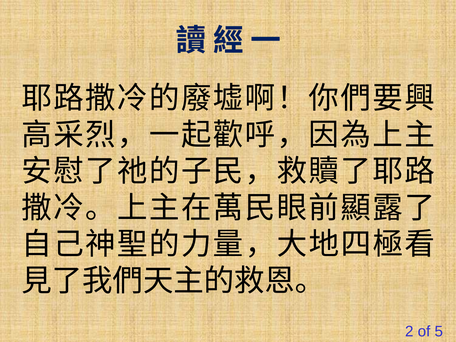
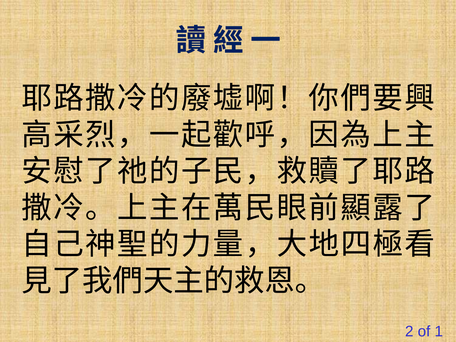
5: 5 -> 1
